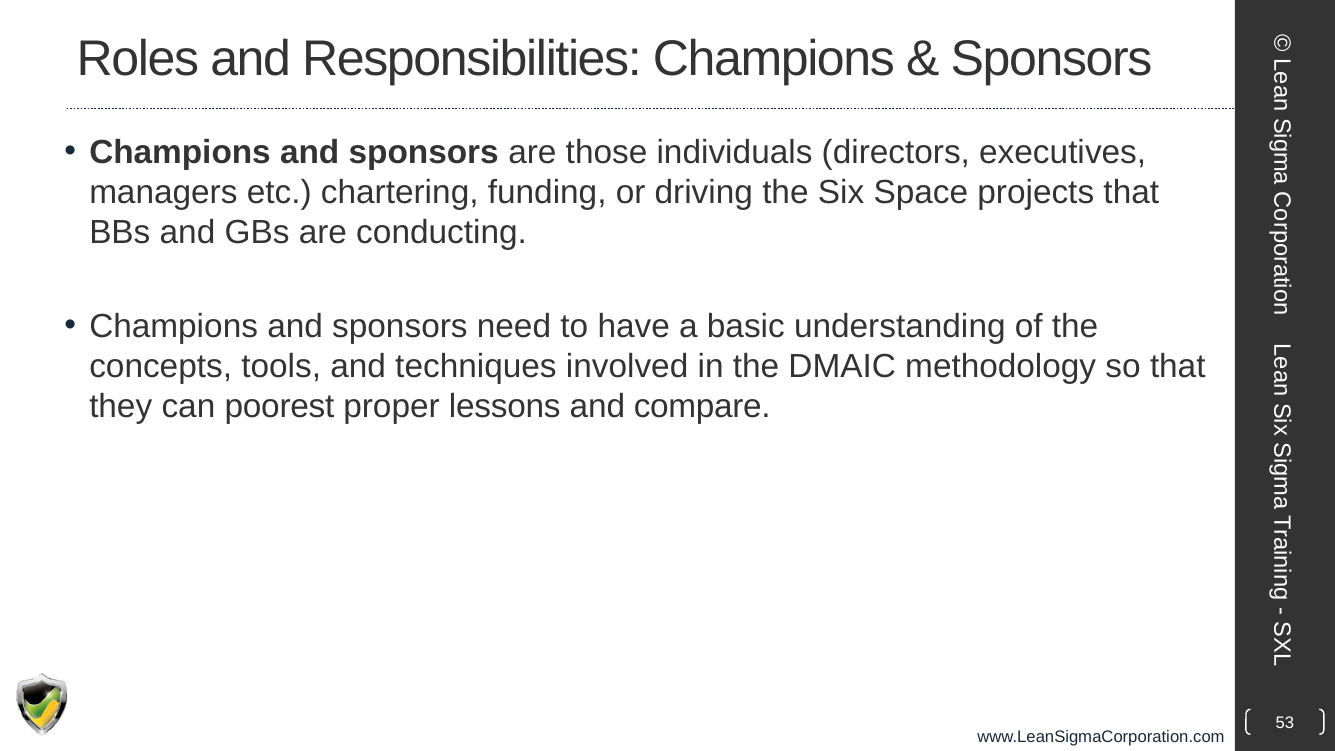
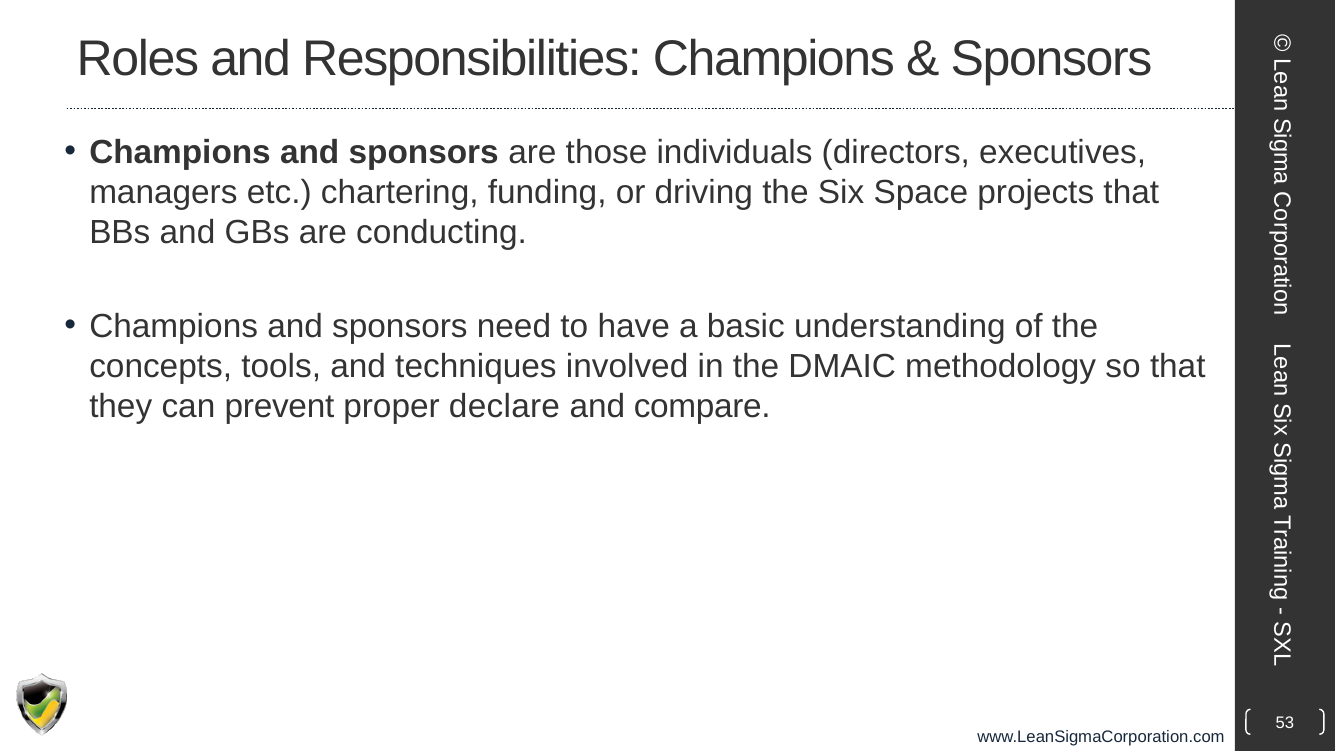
poorest: poorest -> prevent
lessons: lessons -> declare
